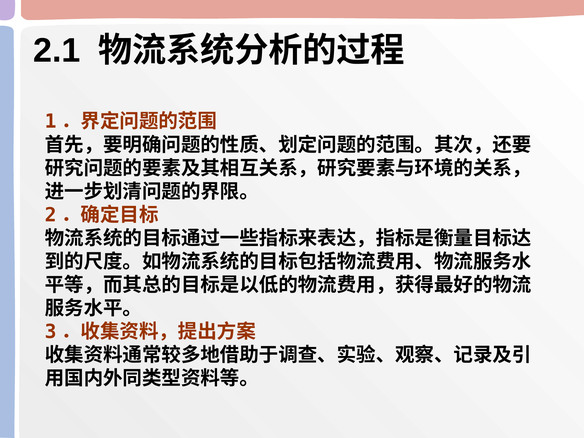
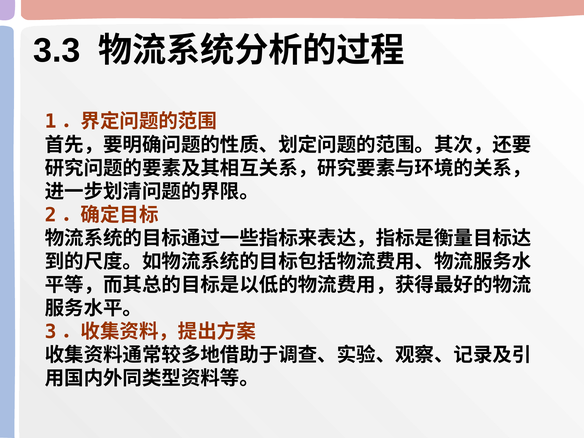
2.1: 2.1 -> 3.3
